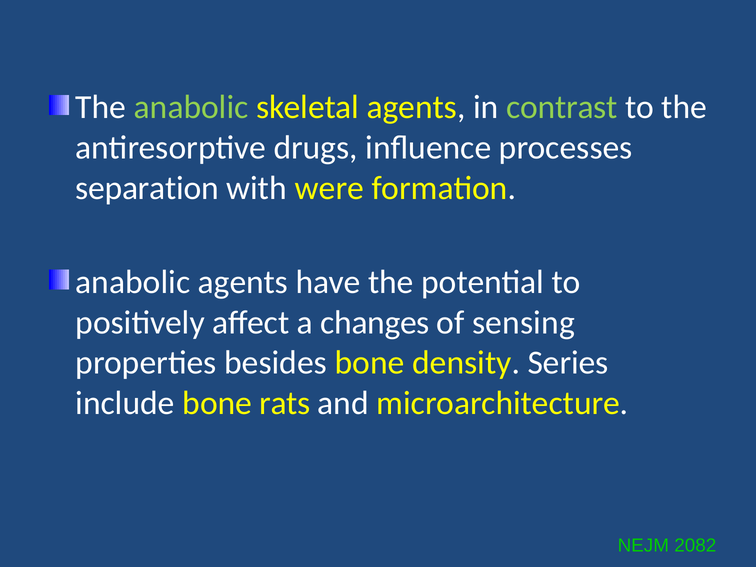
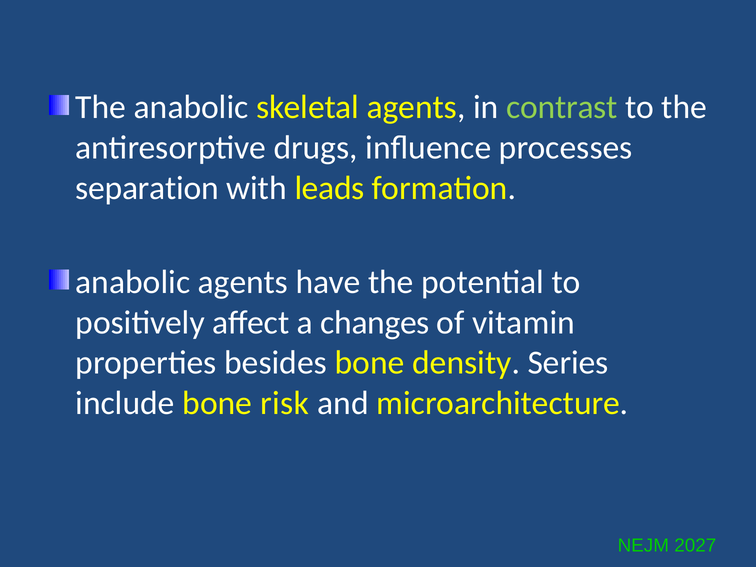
anabolic at (191, 107) colour: light green -> white
were: were -> leads
sensing: sensing -> vitamin
rats: rats -> risk
2082: 2082 -> 2027
